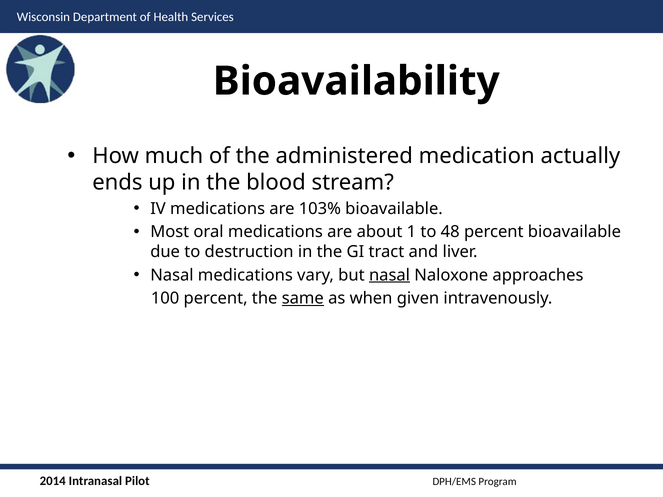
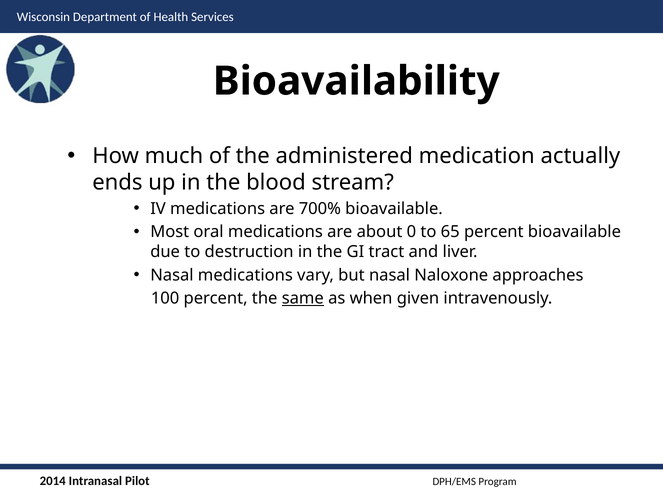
103%: 103% -> 700%
1: 1 -> 0
48: 48 -> 65
nasal at (390, 275) underline: present -> none
